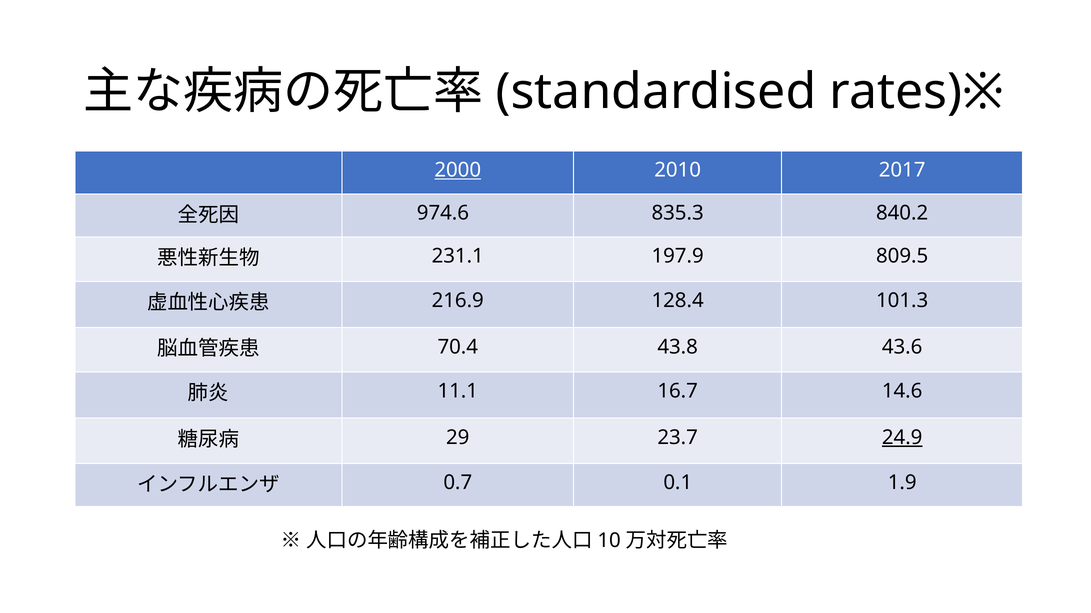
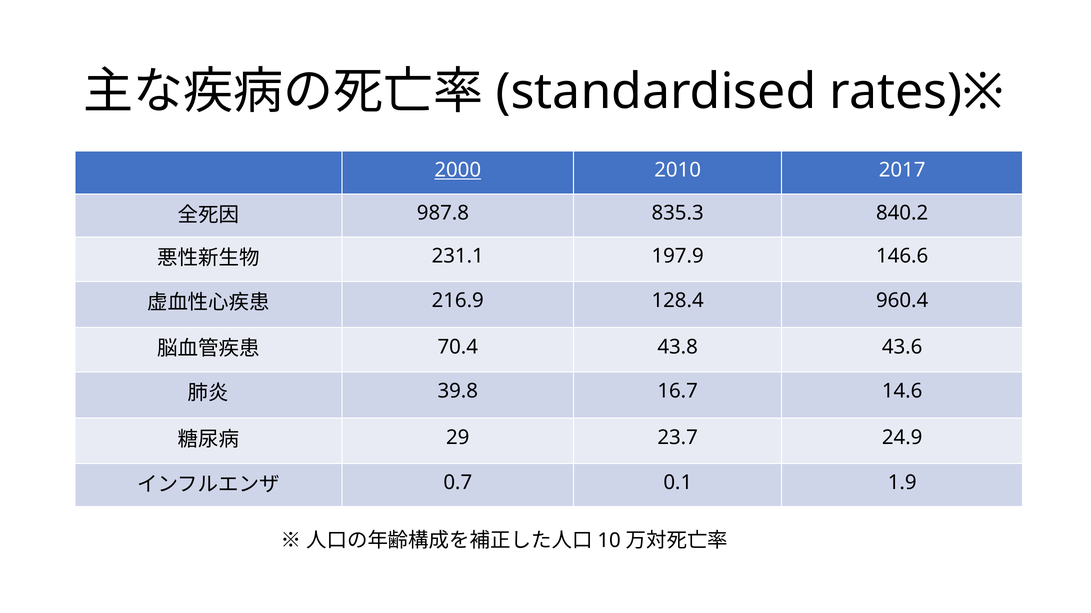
974.6: 974.6 -> 987.8
809.5: 809.5 -> 146.6
101.3: 101.3 -> 960.4
11.1: 11.1 -> 39.8
24.9 underline: present -> none
